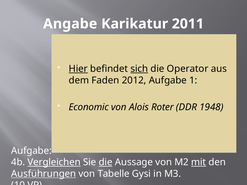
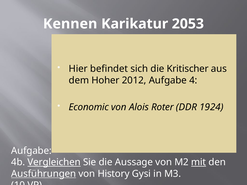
Angabe: Angabe -> Kennen
2011: 2011 -> 2053
Hier underline: present -> none
sich underline: present -> none
Operator: Operator -> Kritischer
Faden: Faden -> Hoher
1: 1 -> 4
1948: 1948 -> 1924
die at (106, 162) underline: present -> none
Tabelle: Tabelle -> History
